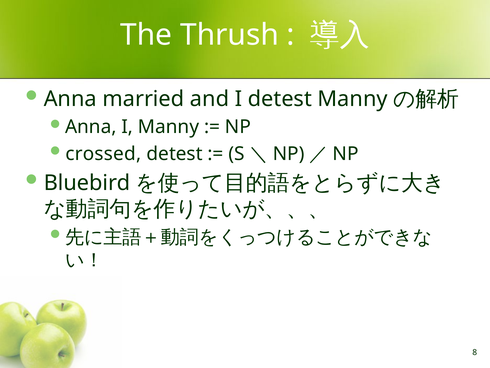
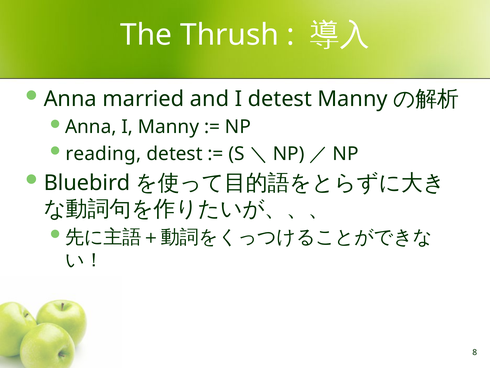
crossed: crossed -> reading
